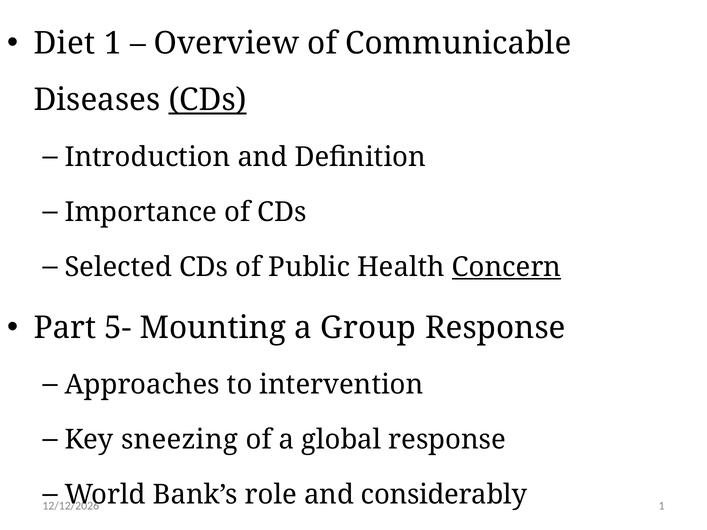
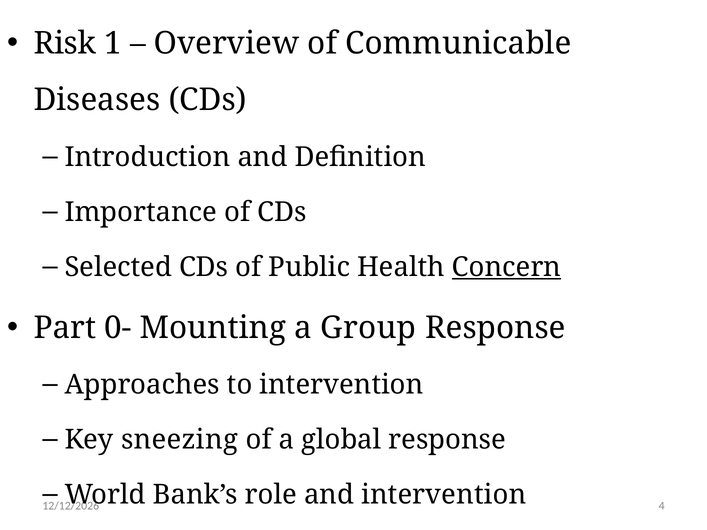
Diet: Diet -> Risk
CDs at (208, 100) underline: present -> none
5-: 5- -> 0-
and considerably: considerably -> intervention
1 at (662, 506): 1 -> 4
